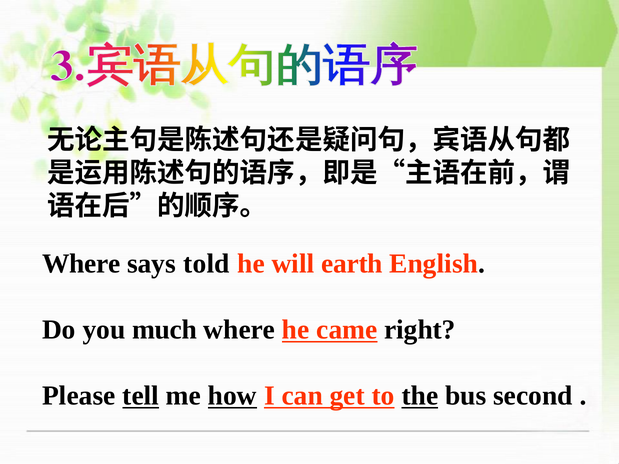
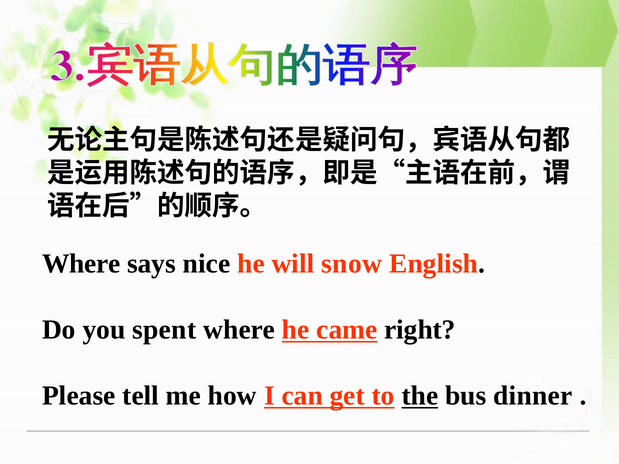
told: told -> nice
earth: earth -> snow
much: much -> spent
tell underline: present -> none
how underline: present -> none
second: second -> dinner
